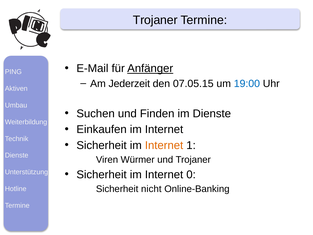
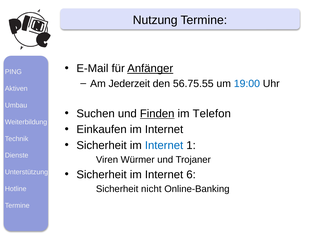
Trojaner at (155, 20): Trojaner -> Nutzung
07.05.15: 07.05.15 -> 56.75.55
Finden underline: none -> present
im Dienste: Dienste -> Telefon
Internet at (164, 145) colour: orange -> blue
0: 0 -> 6
